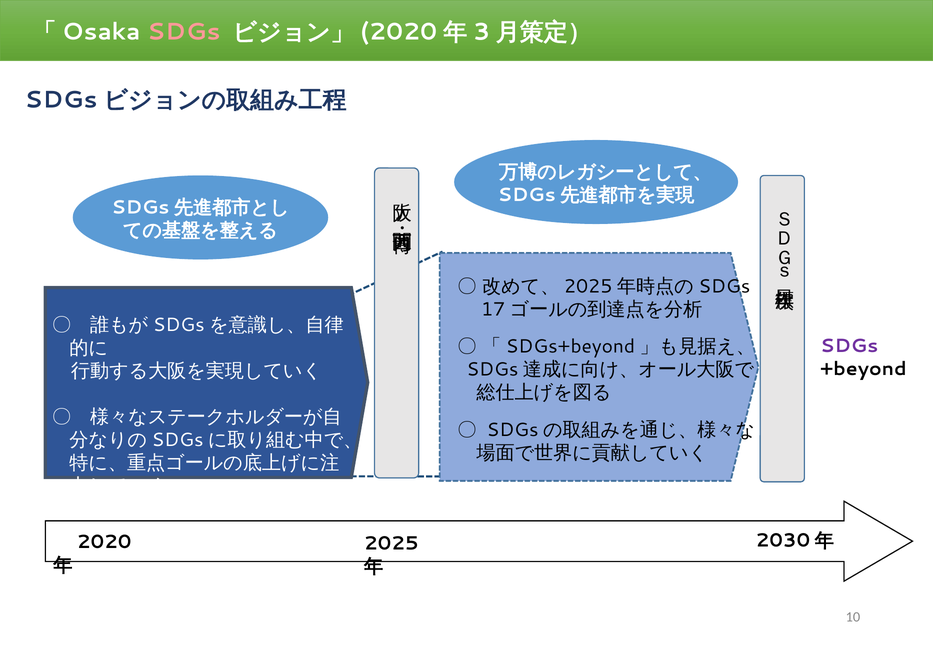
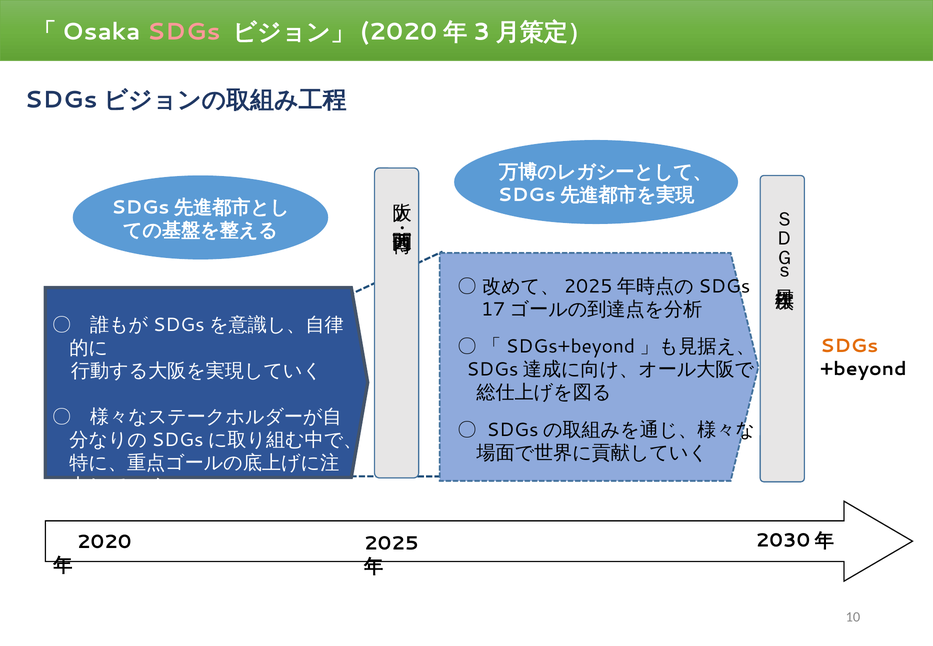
SDGs at (849, 346) colour: purple -> orange
